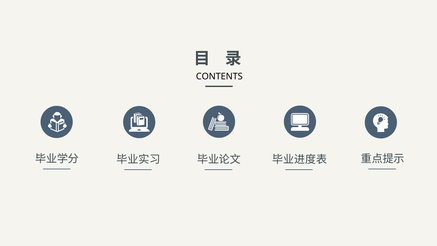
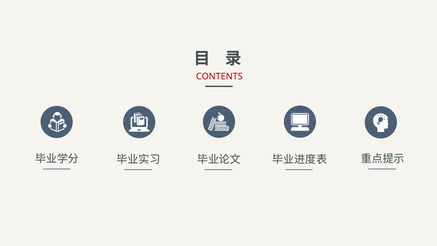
CONTENTS colour: black -> red
